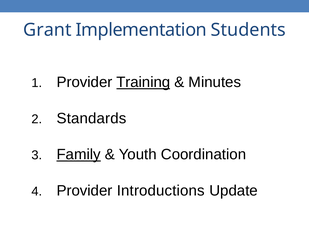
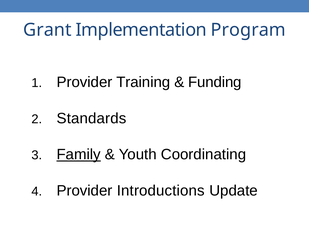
Students: Students -> Program
Training underline: present -> none
Minutes: Minutes -> Funding
Coordination: Coordination -> Coordinating
